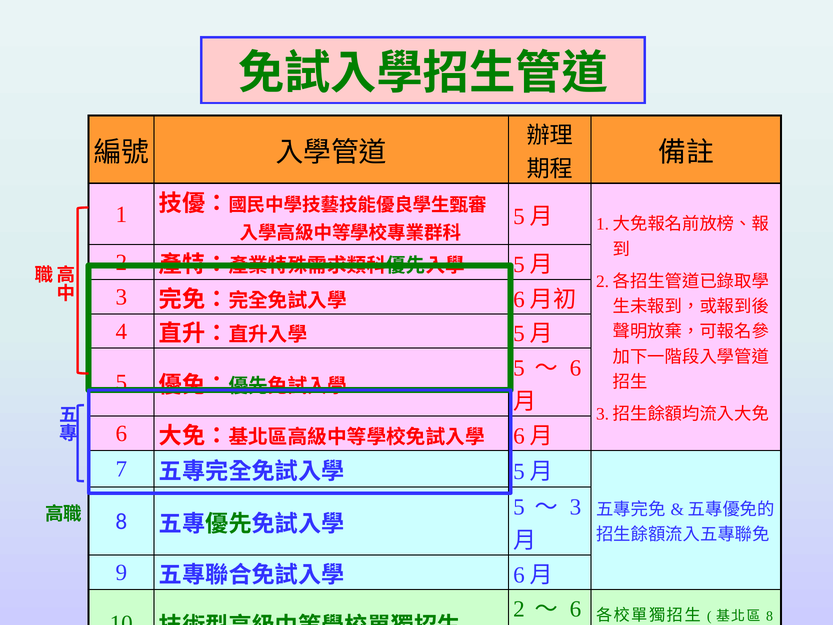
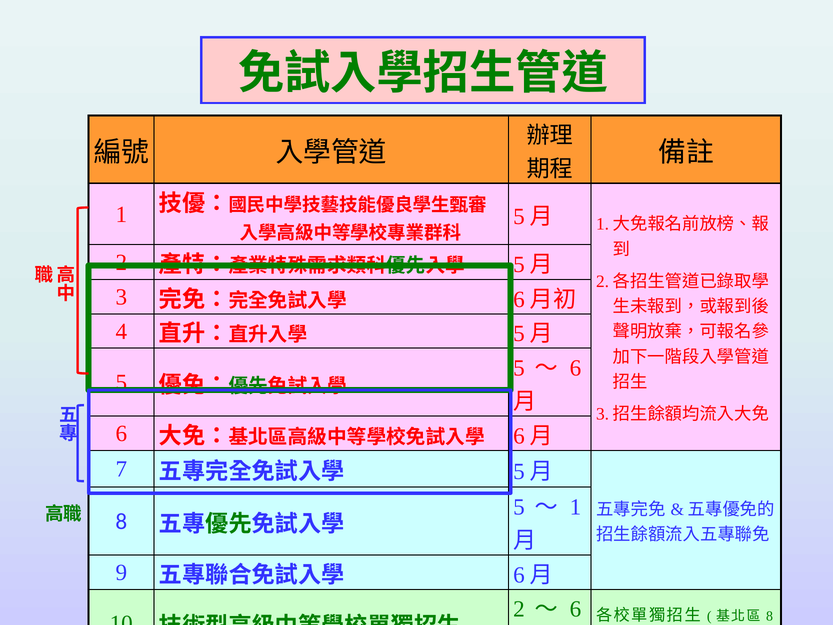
3 at (576, 507): 3 -> 1
